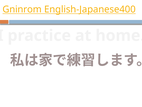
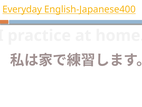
Gninrom: Gninrom -> Everyday
